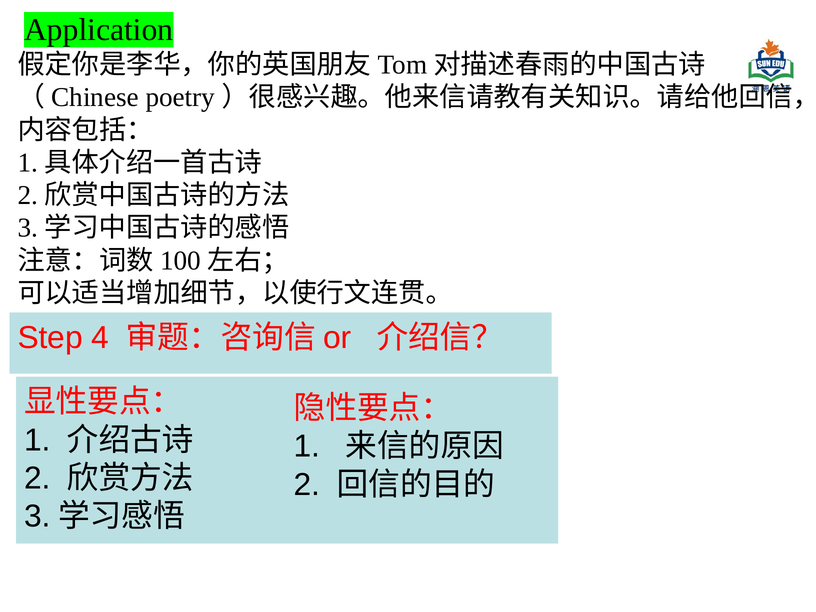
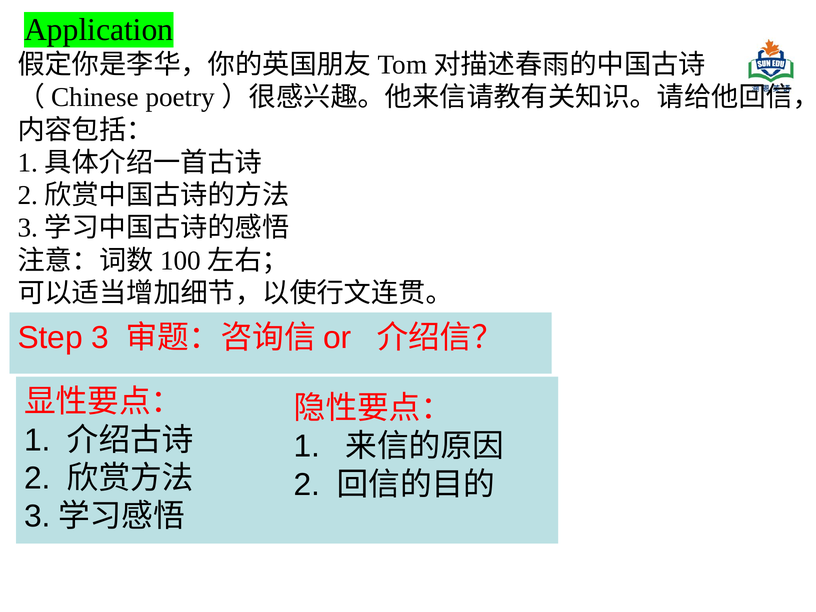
Step 4: 4 -> 3
